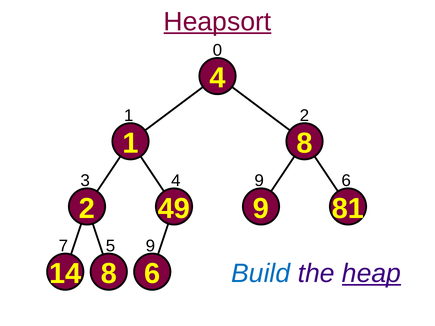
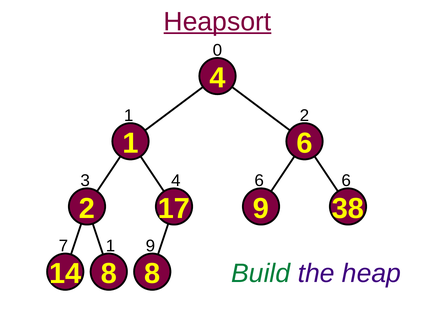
1 8: 8 -> 6
4 9: 9 -> 6
49: 49 -> 17
81: 81 -> 38
7 5: 5 -> 1
8 6: 6 -> 8
Build colour: blue -> green
heap underline: present -> none
